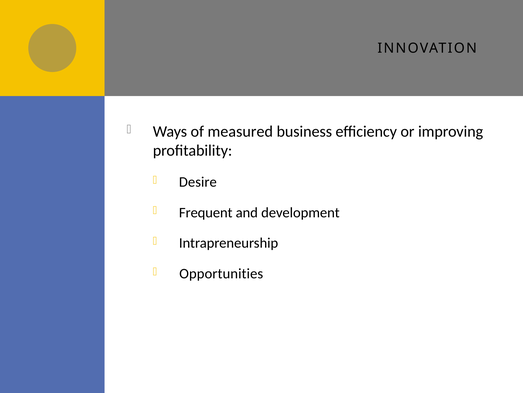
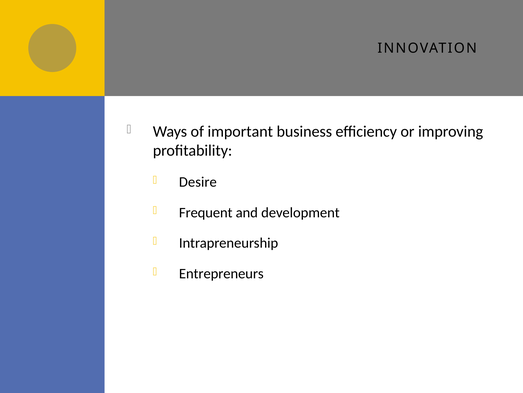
measured: measured -> important
Opportunities: Opportunities -> Entrepreneurs
